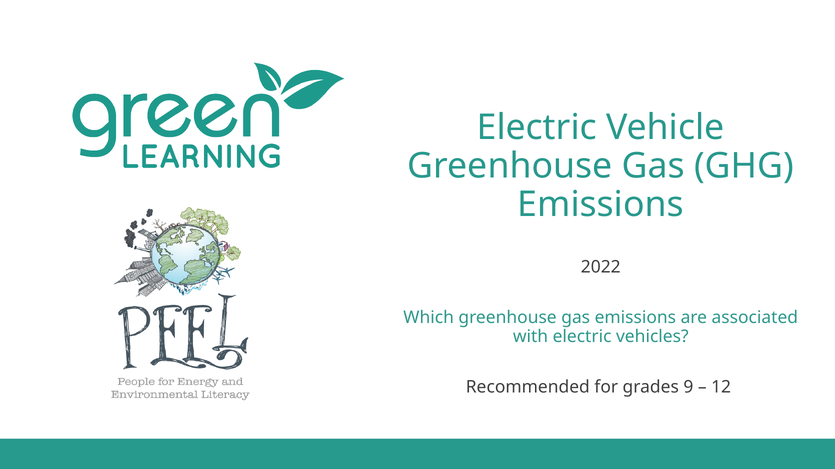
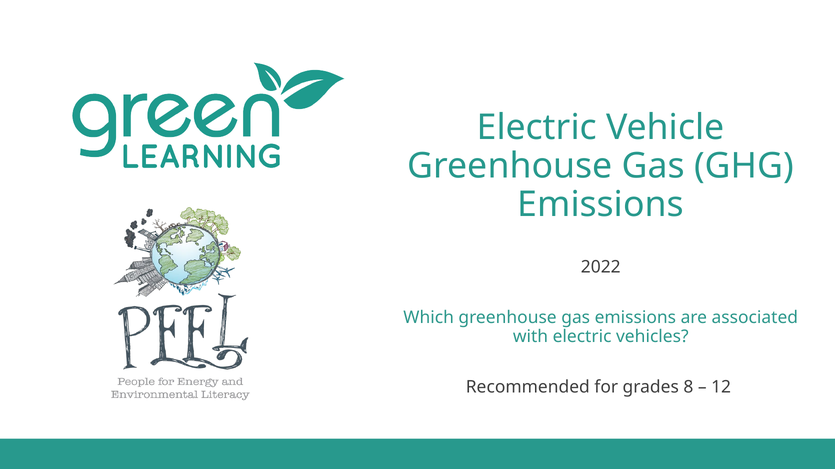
9: 9 -> 8
